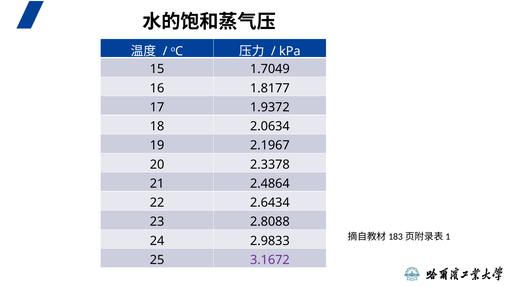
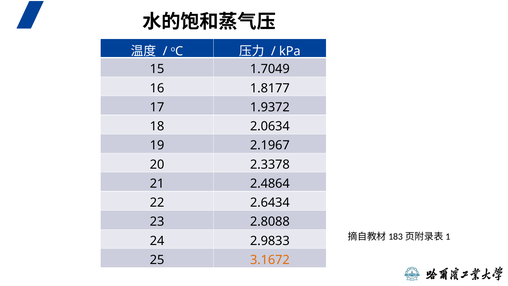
3.1672 colour: purple -> orange
